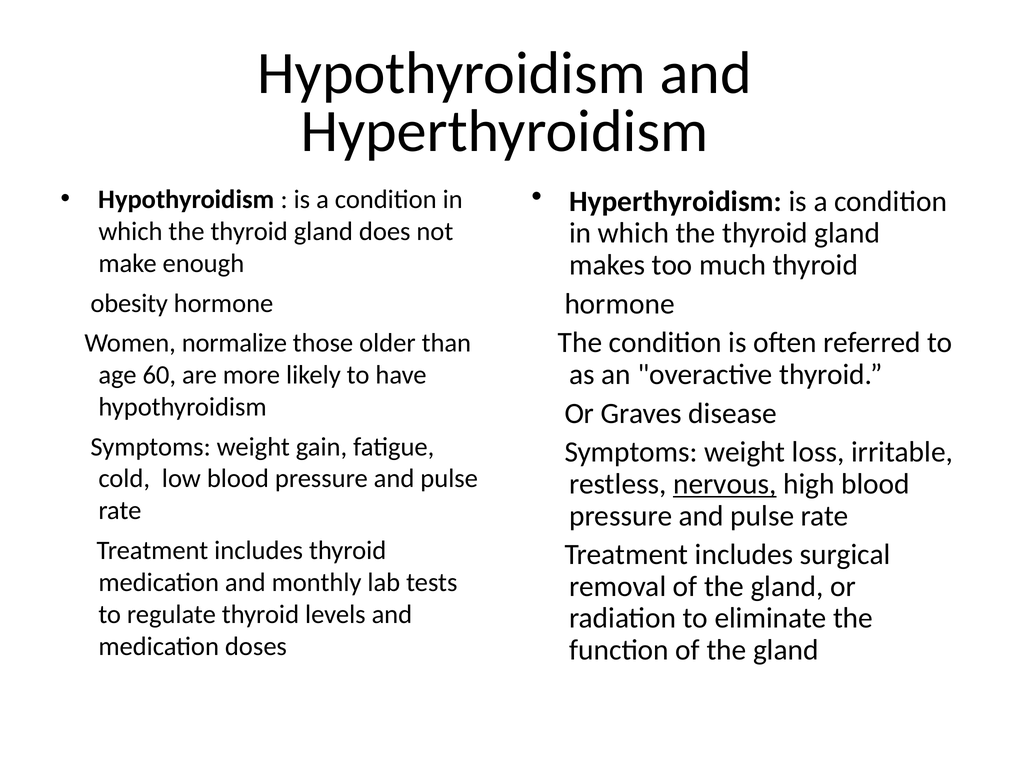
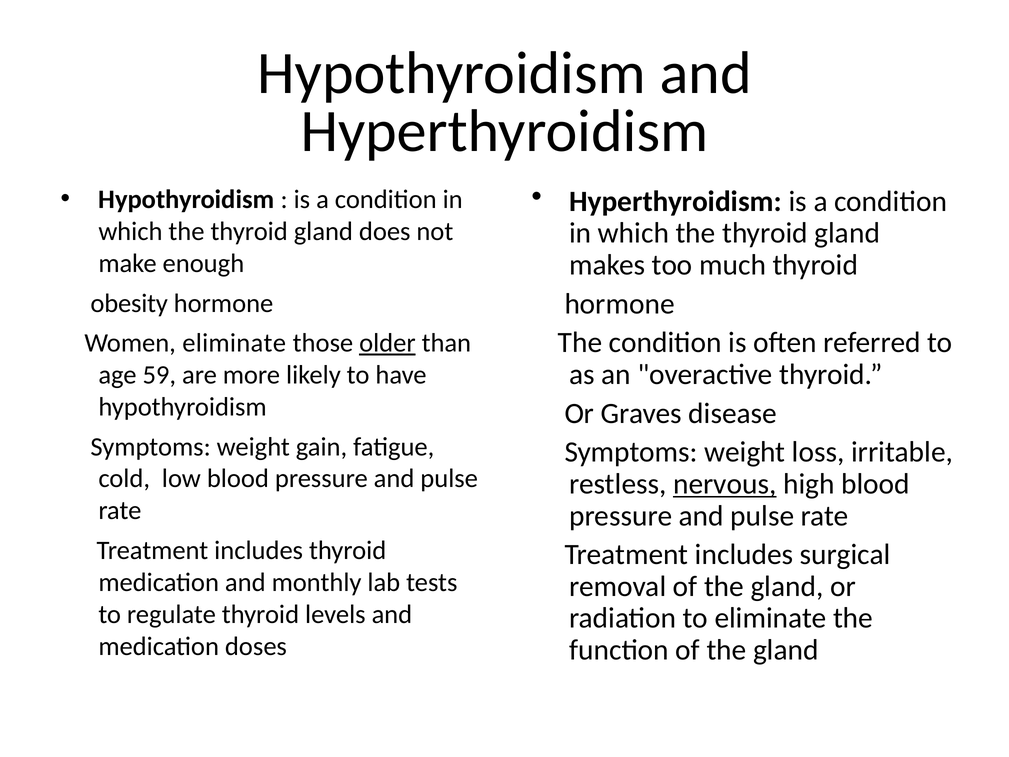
Women normalize: normalize -> eliminate
older underline: none -> present
60: 60 -> 59
